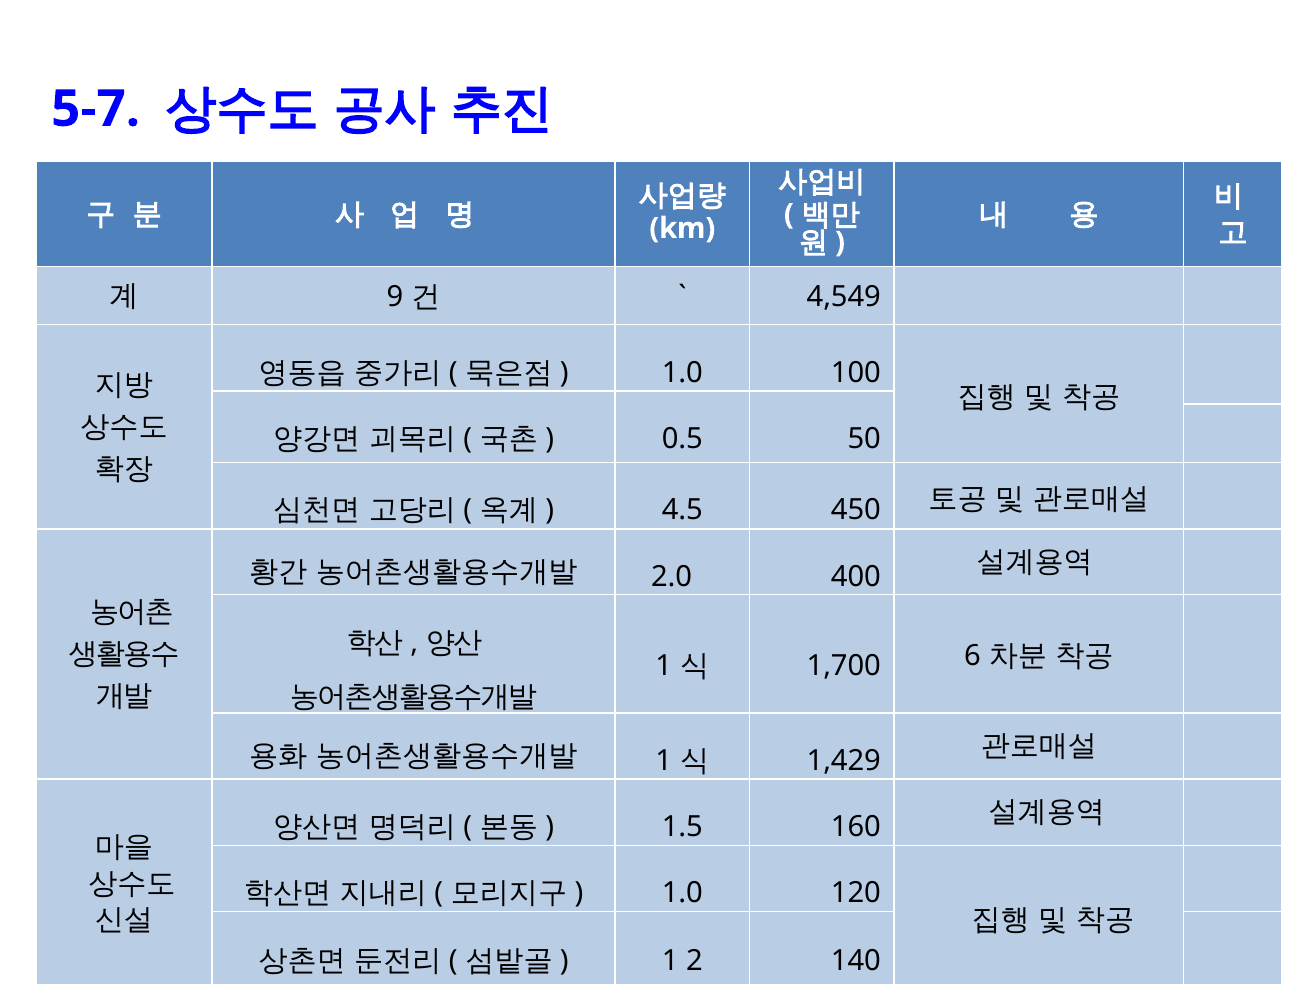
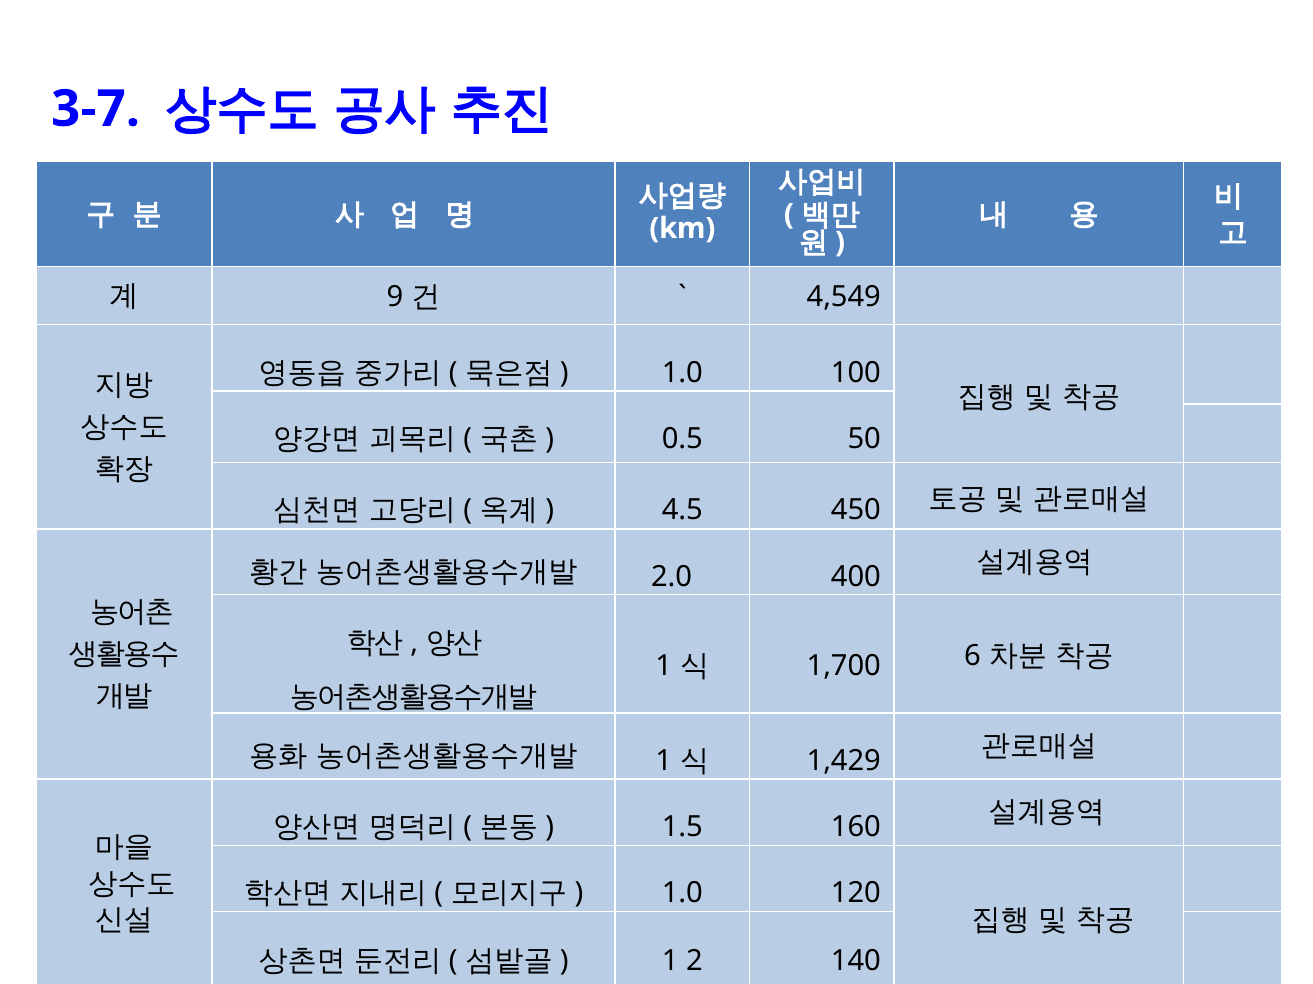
5-7: 5-7 -> 3-7
